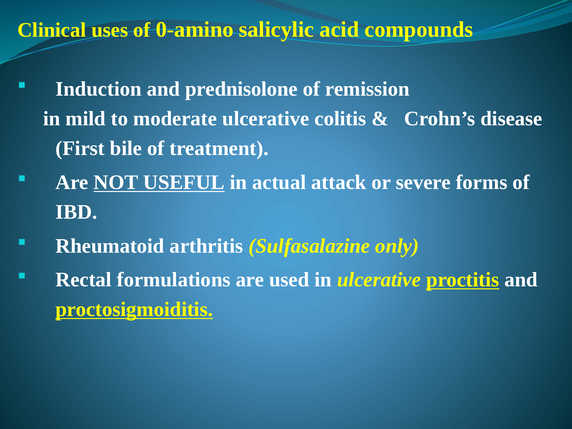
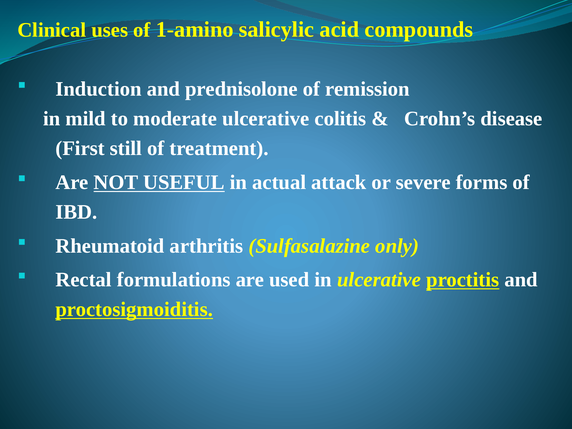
0-amino: 0-amino -> 1-amino
bile: bile -> still
